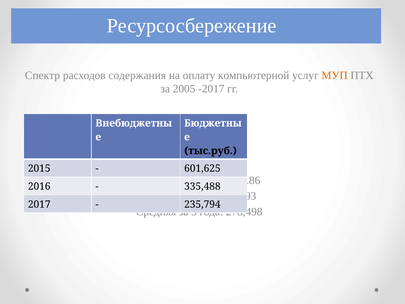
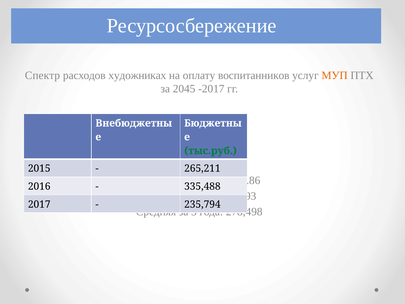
содержания: содержания -> художниках
компьютерной: компьютерной -> воспитанников
2005: 2005 -> 2045
тыс.руб colour: black -> green
601,625: 601,625 -> 265,211
